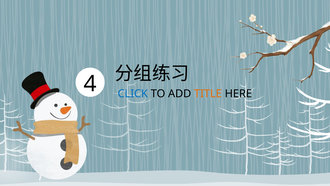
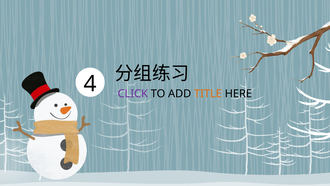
CLICK colour: blue -> purple
